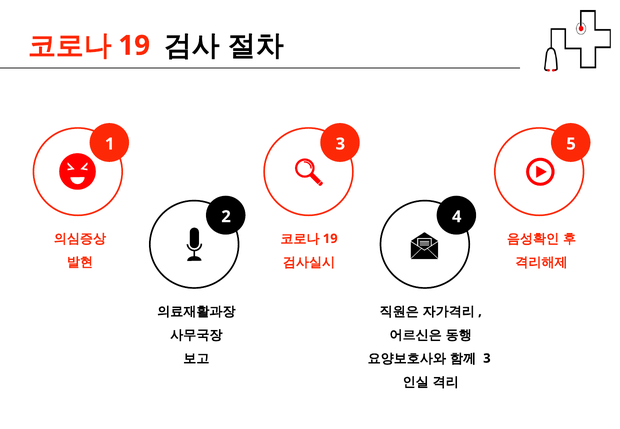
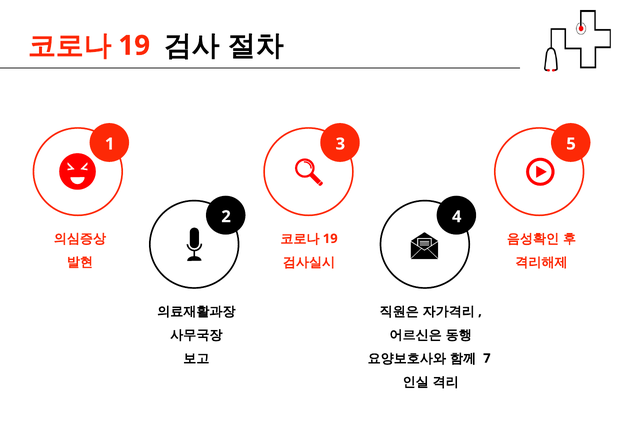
3 at (487, 359): 3 -> 7
